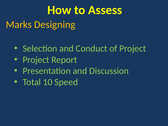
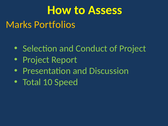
Designing: Designing -> Portfolios
